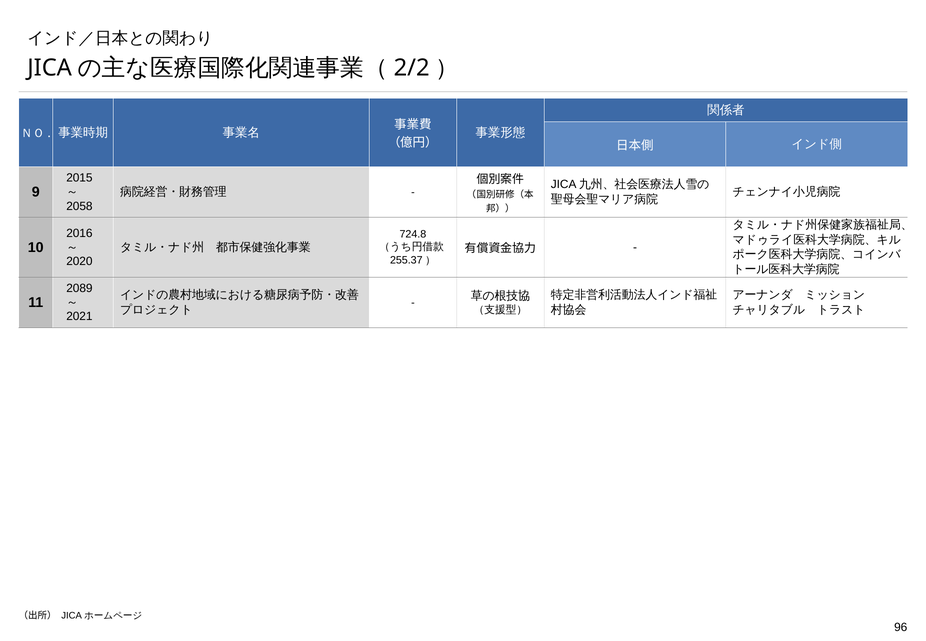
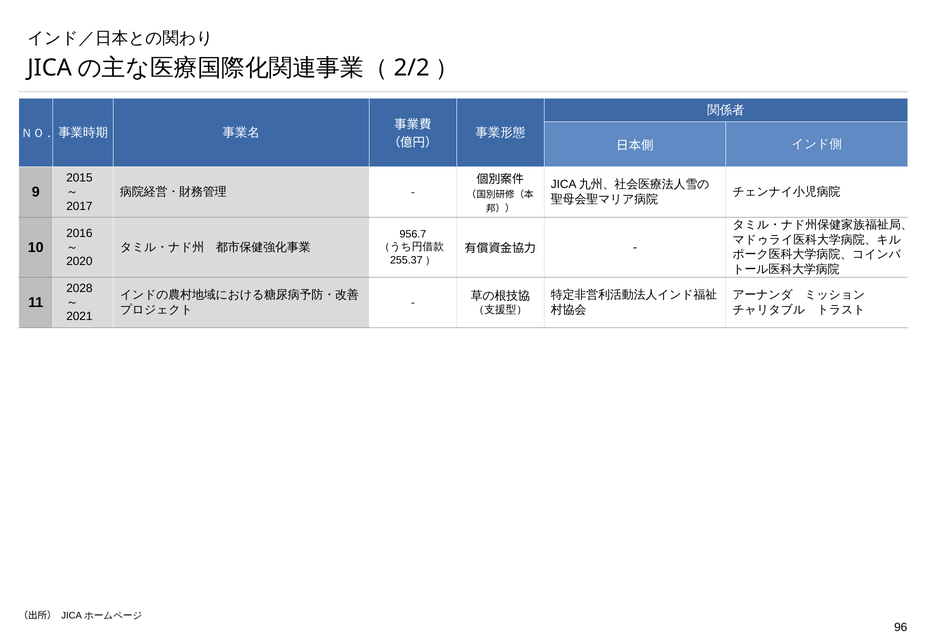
2058: 2058 -> 2017
724.8: 724.8 -> 956.7
2089: 2089 -> 2028
